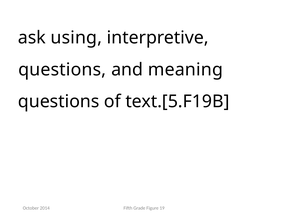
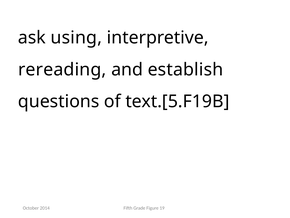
questions at (62, 69): questions -> rereading
meaning: meaning -> establish
